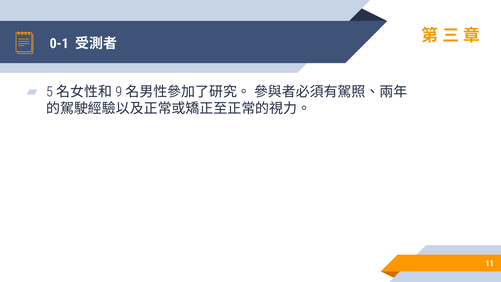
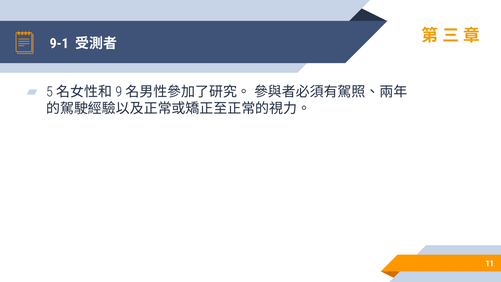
0-1: 0-1 -> 9-1
